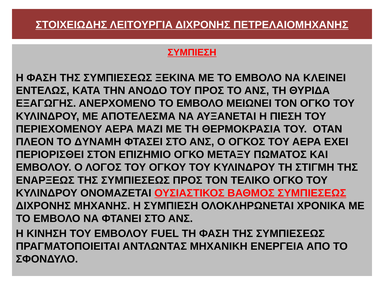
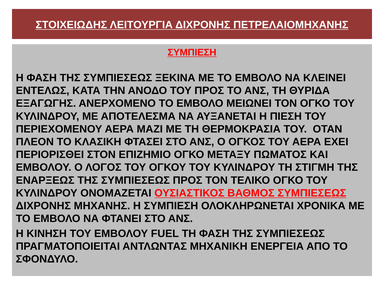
ΔΥΝΑΜΗ: ΔΥΝΑΜΗ -> ΚΛΑΣΙΚΗ
